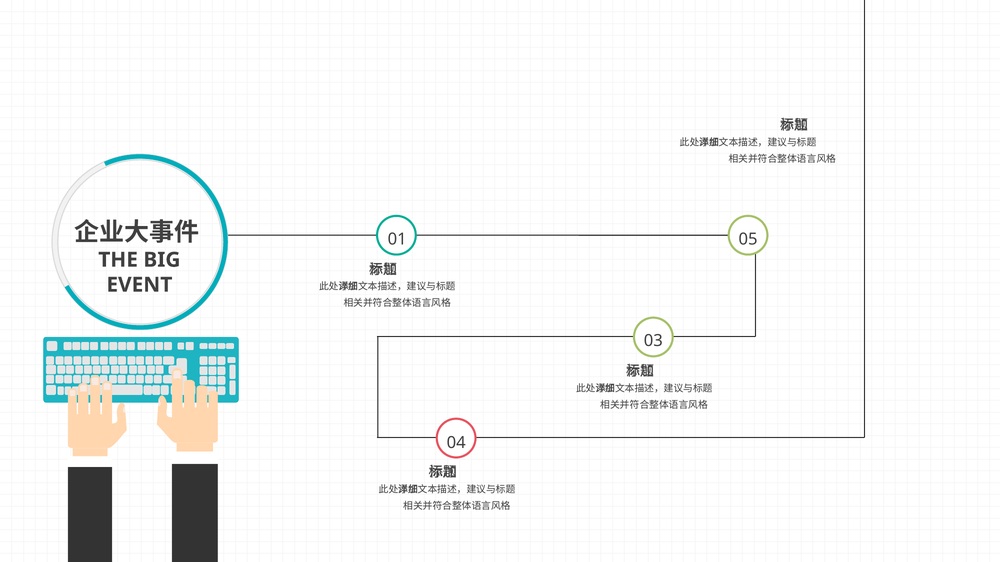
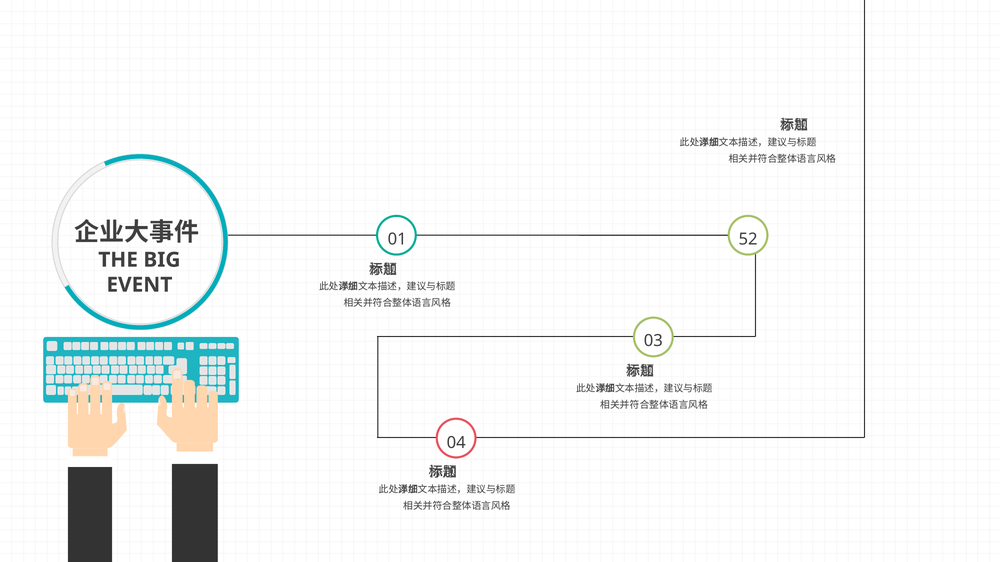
05: 05 -> 52
